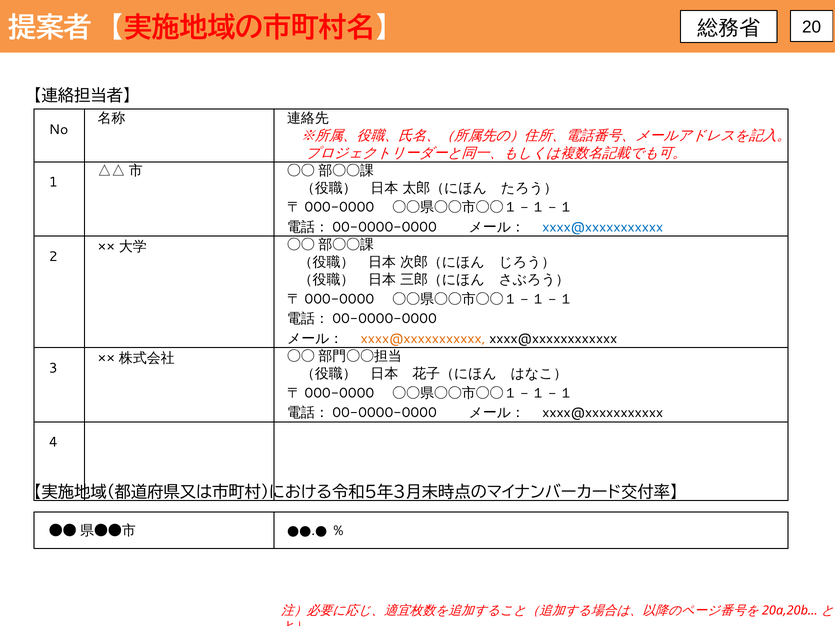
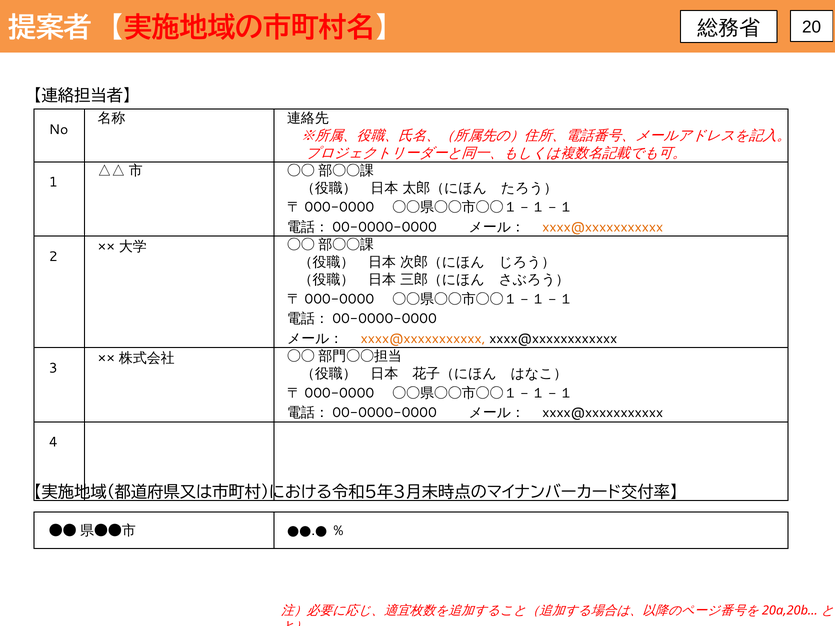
xxxx@xxxxxxxxxxx at (603, 227) colour: blue -> orange
